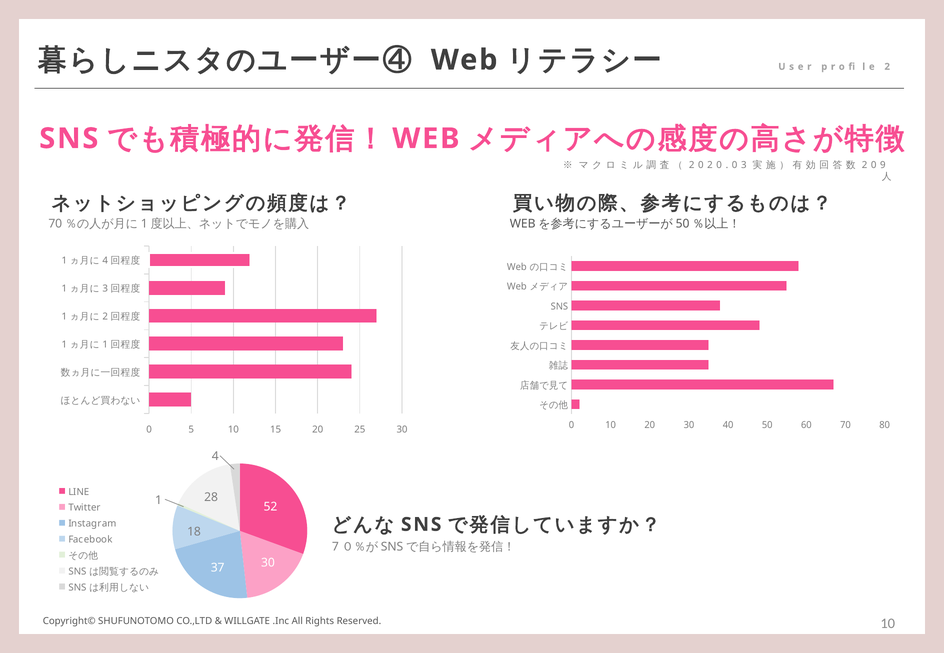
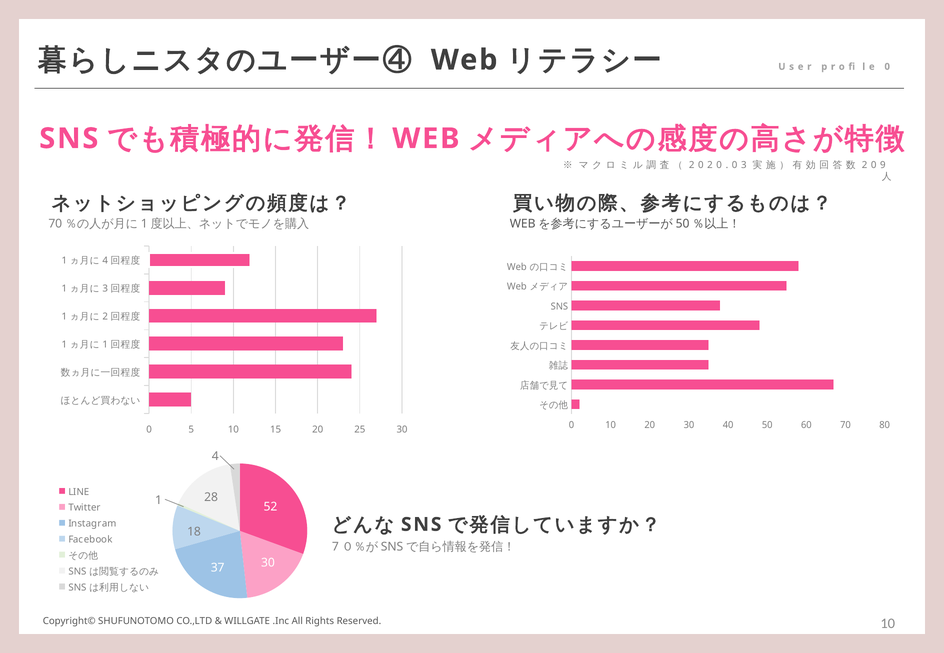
2 at (887, 67): 2 -> 0
